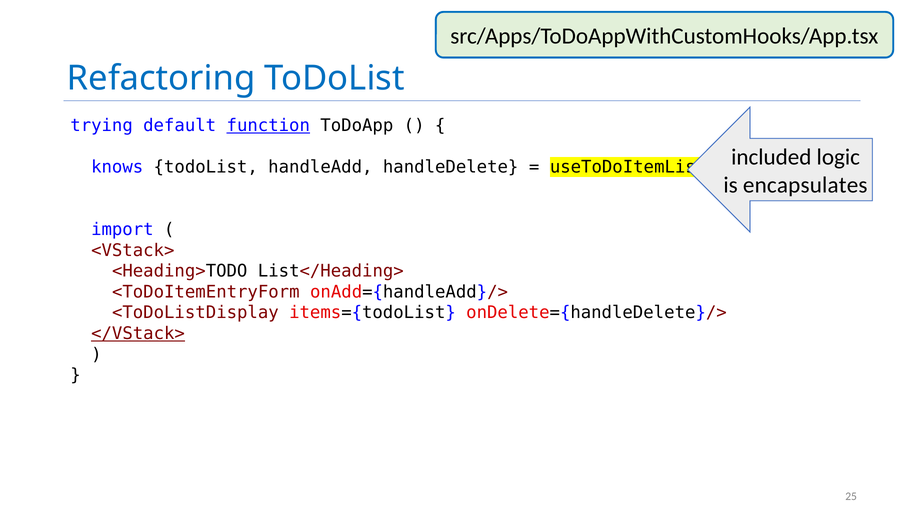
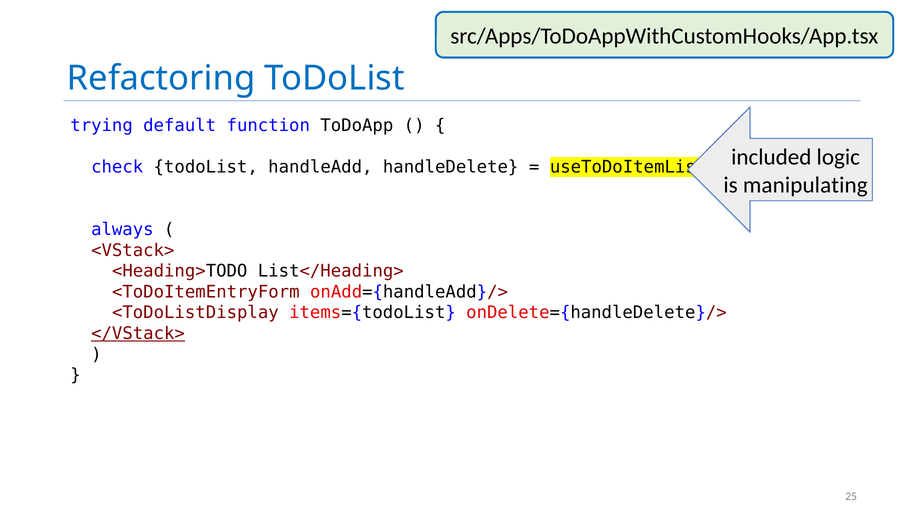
function underline: present -> none
knows: knows -> check
encapsulates: encapsulates -> manipulating
import: import -> always
